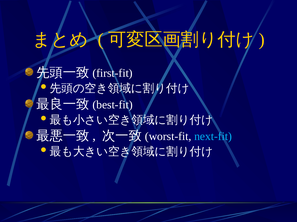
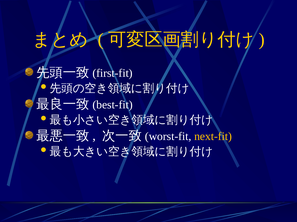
next-fit colour: light blue -> yellow
